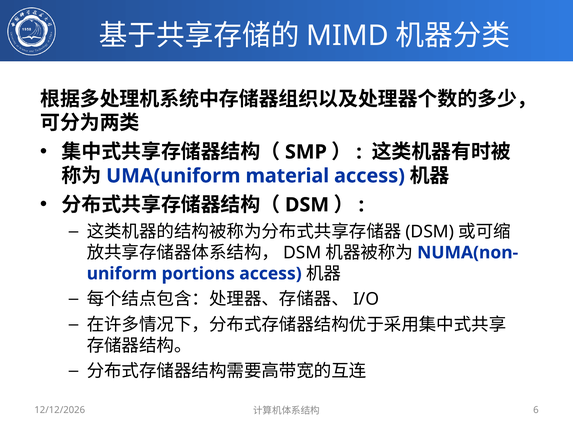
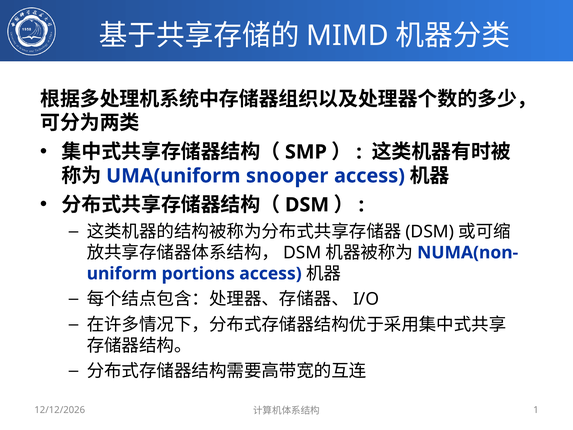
material: material -> snooper
6: 6 -> 1
